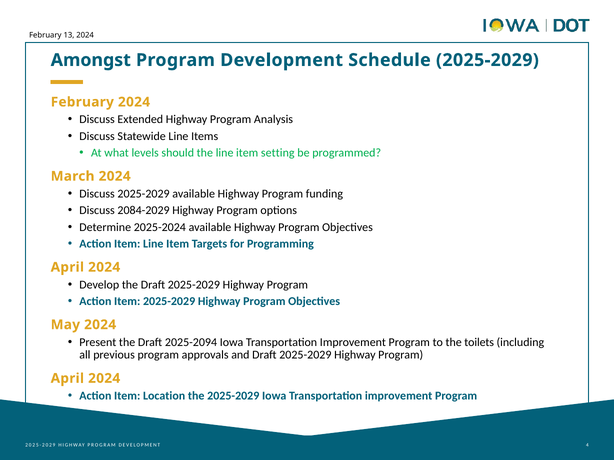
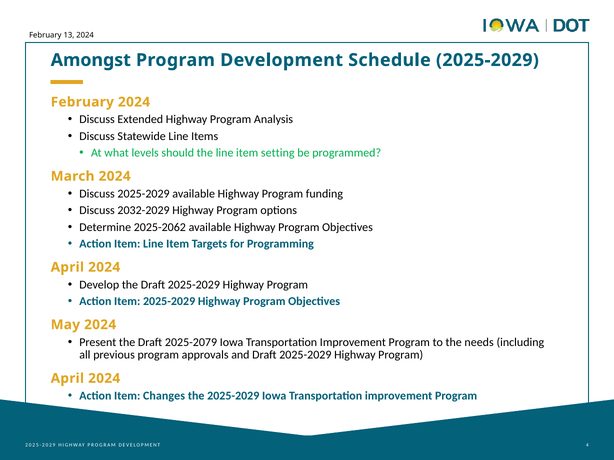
2084-2029: 2084-2029 -> 2032-2029
2025-2024: 2025-2024 -> 2025-2062
2025-2094: 2025-2094 -> 2025-2079
toilets: toilets -> needs
Location: Location -> Changes
